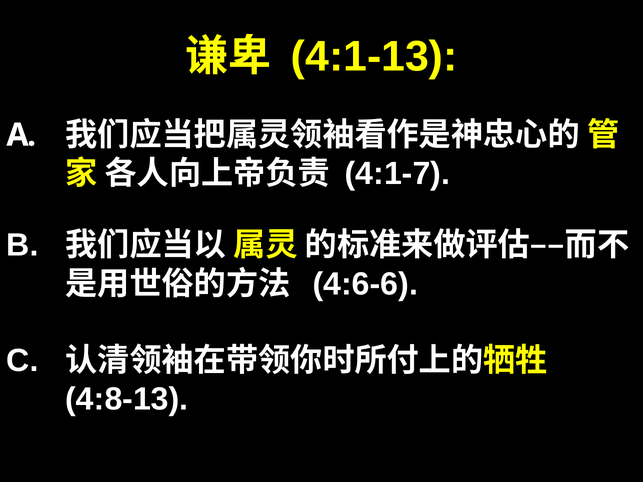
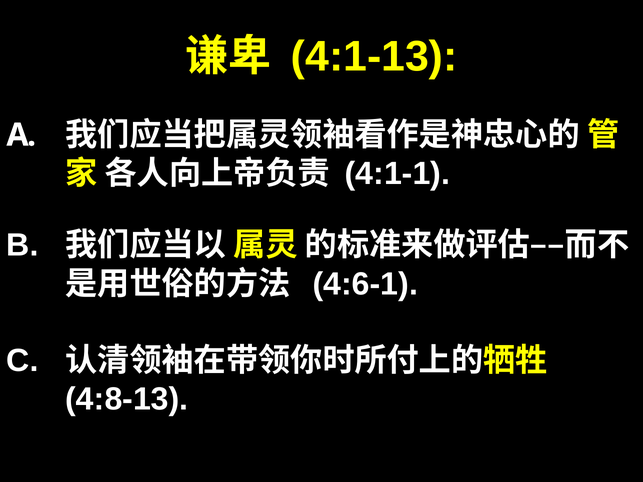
4:1-7: 4:1-7 -> 4:1-1
4:6-6: 4:6-6 -> 4:6-1
